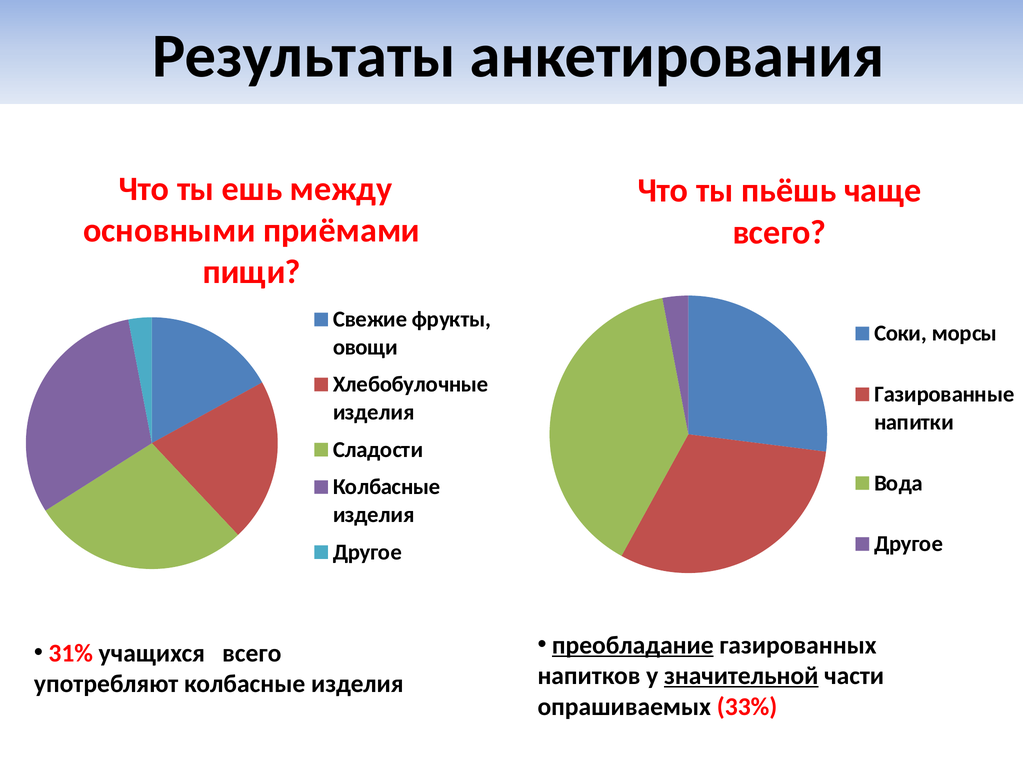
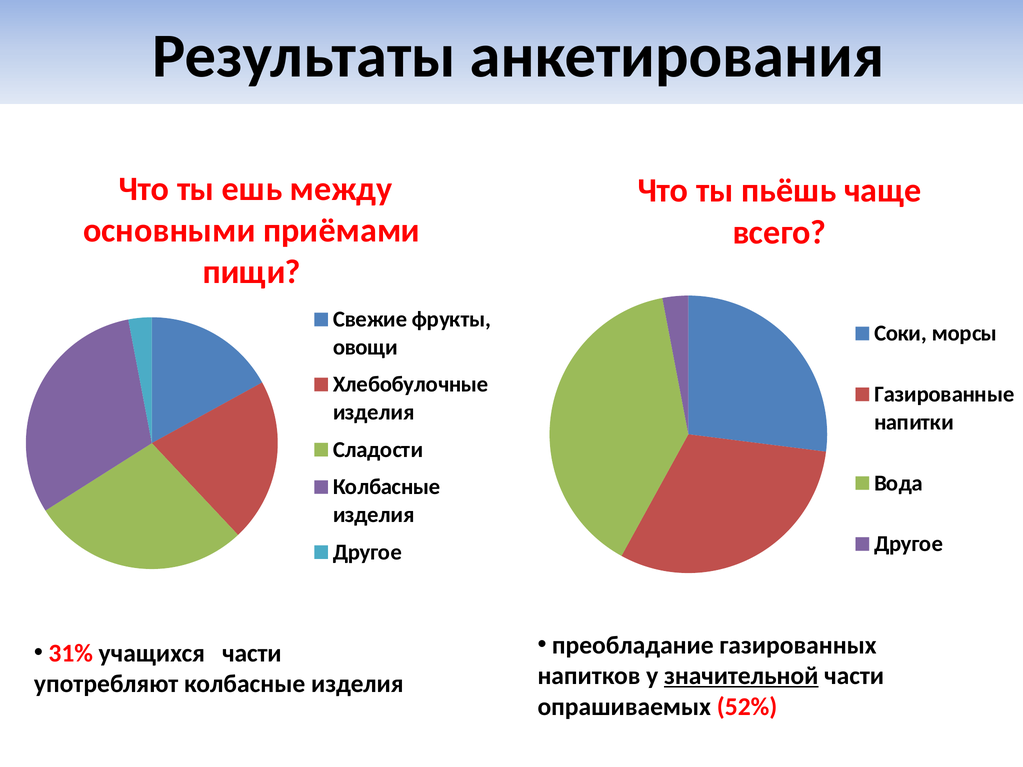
преобладание underline: present -> none
учащихся всего: всего -> части
33%: 33% -> 52%
